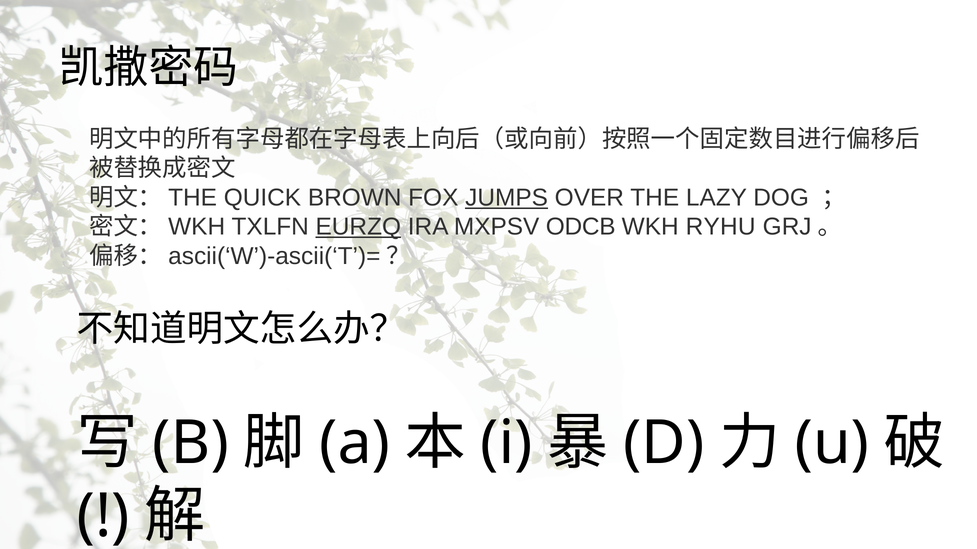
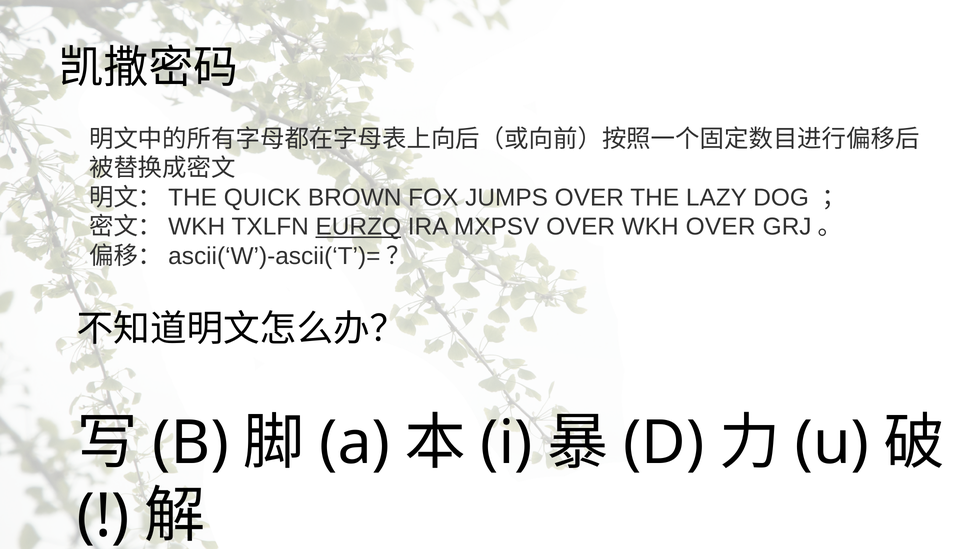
JUMPS underline: present -> none
MXPSV ODCB: ODCB -> OVER
WKH RYHU: RYHU -> OVER
